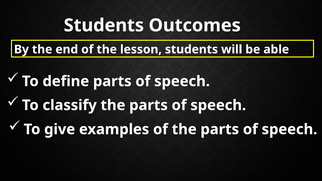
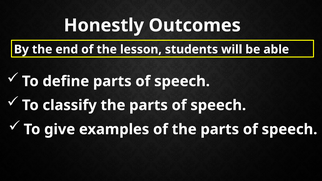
Students at (104, 25): Students -> Honestly
